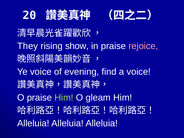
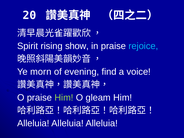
They: They -> Spirit
rejoice colour: pink -> light blue
Ye voice: voice -> morn
